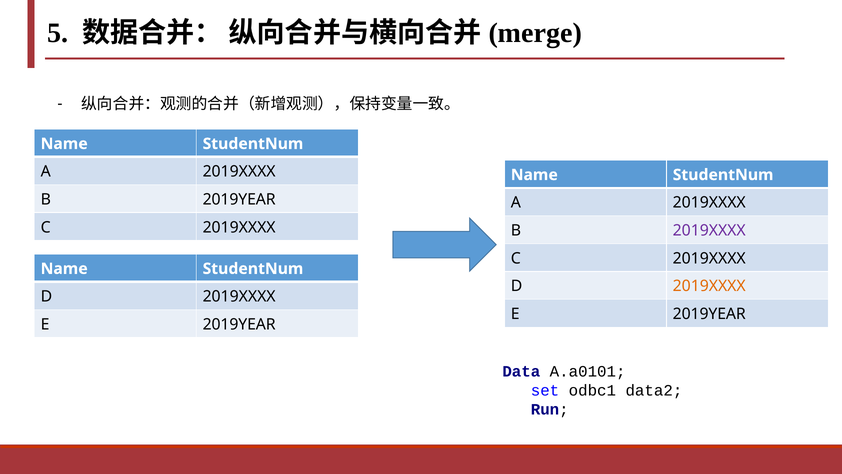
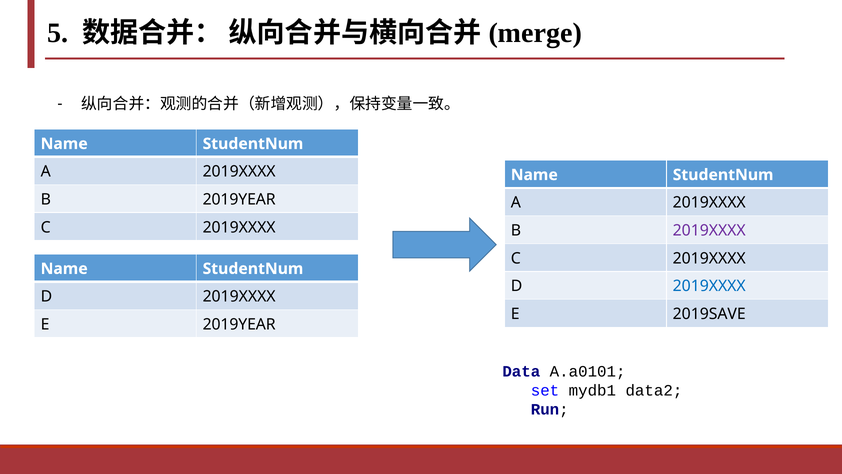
2019XXXX at (709, 286) colour: orange -> blue
2019YEAR at (709, 314): 2019YEAR -> 2019SAVE
odbc1: odbc1 -> mydb1
